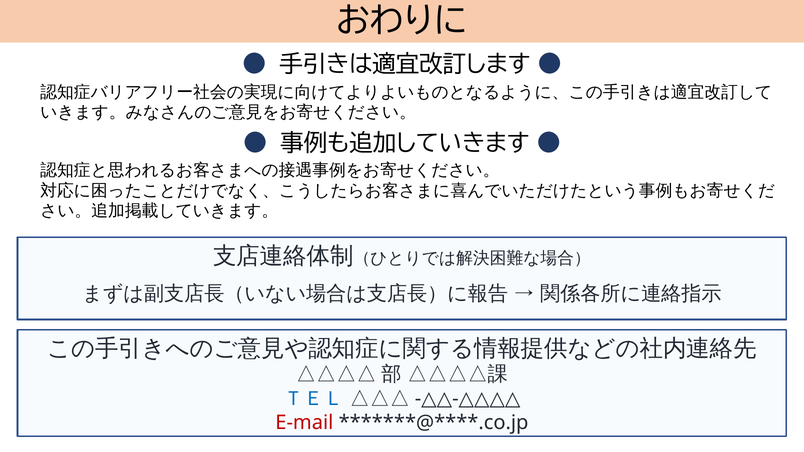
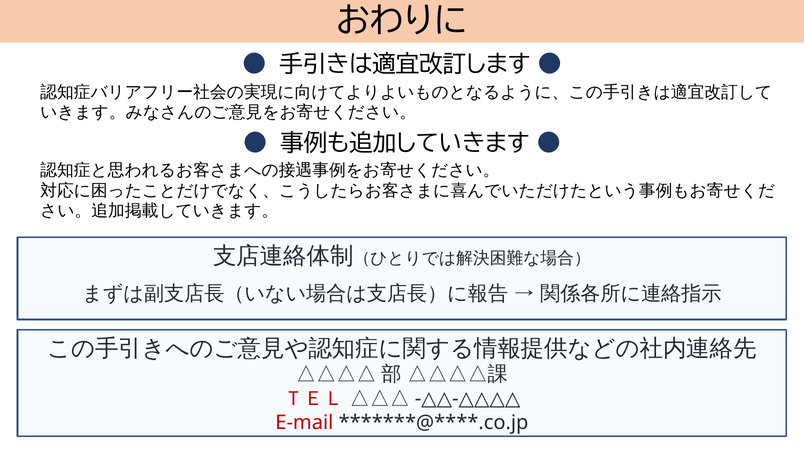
ＴＥＬ colour: blue -> red
